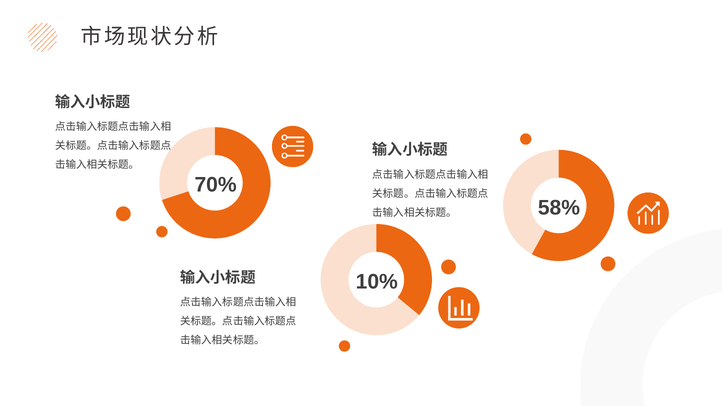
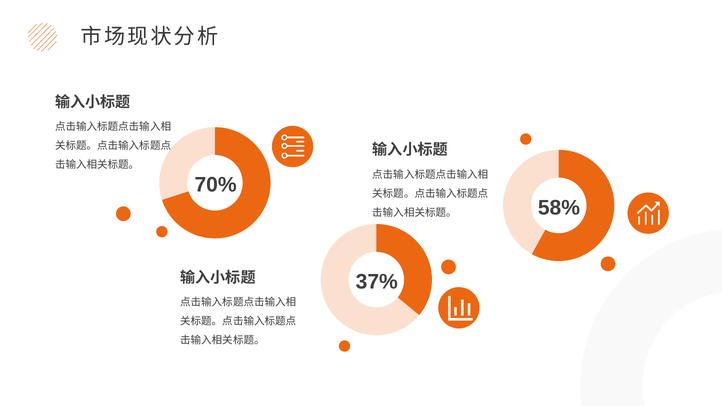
10%: 10% -> 37%
